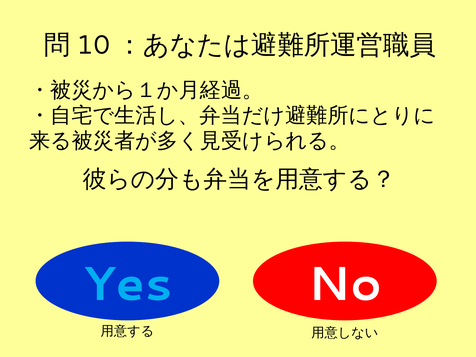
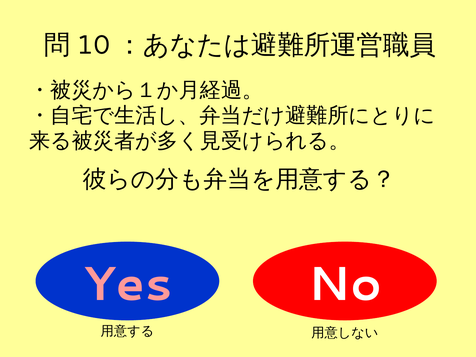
Yes colour: light blue -> pink
